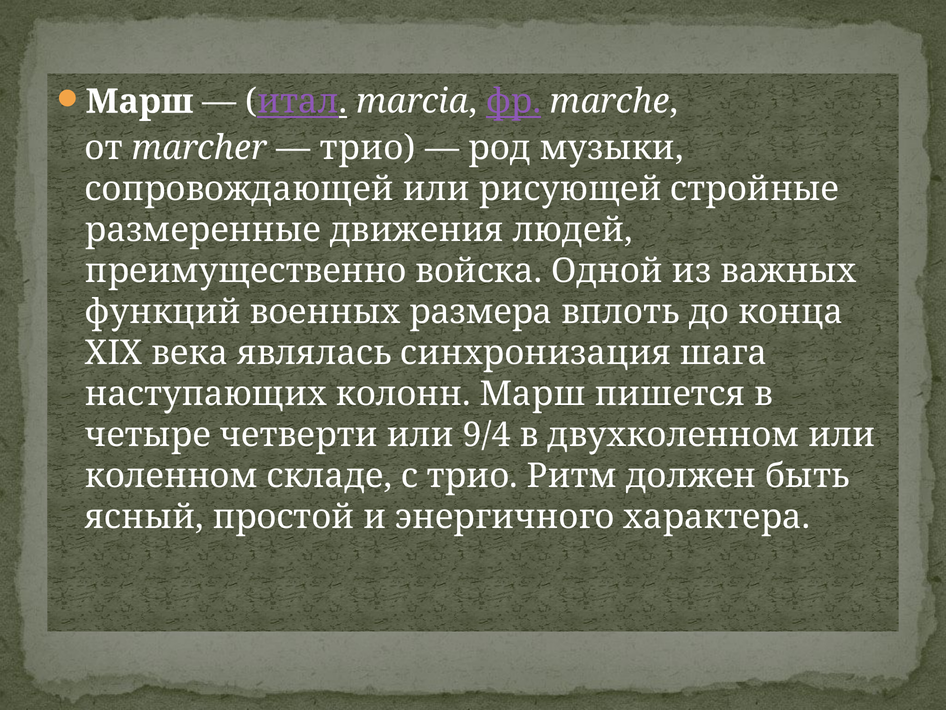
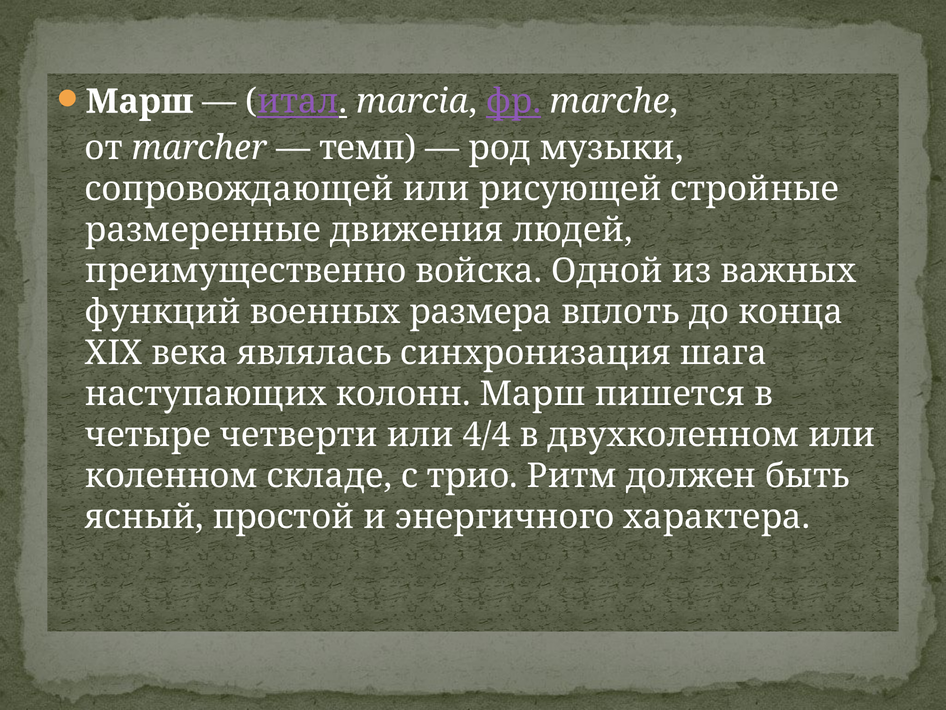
трио at (368, 148): трио -> темп
9/4: 9/4 -> 4/4
